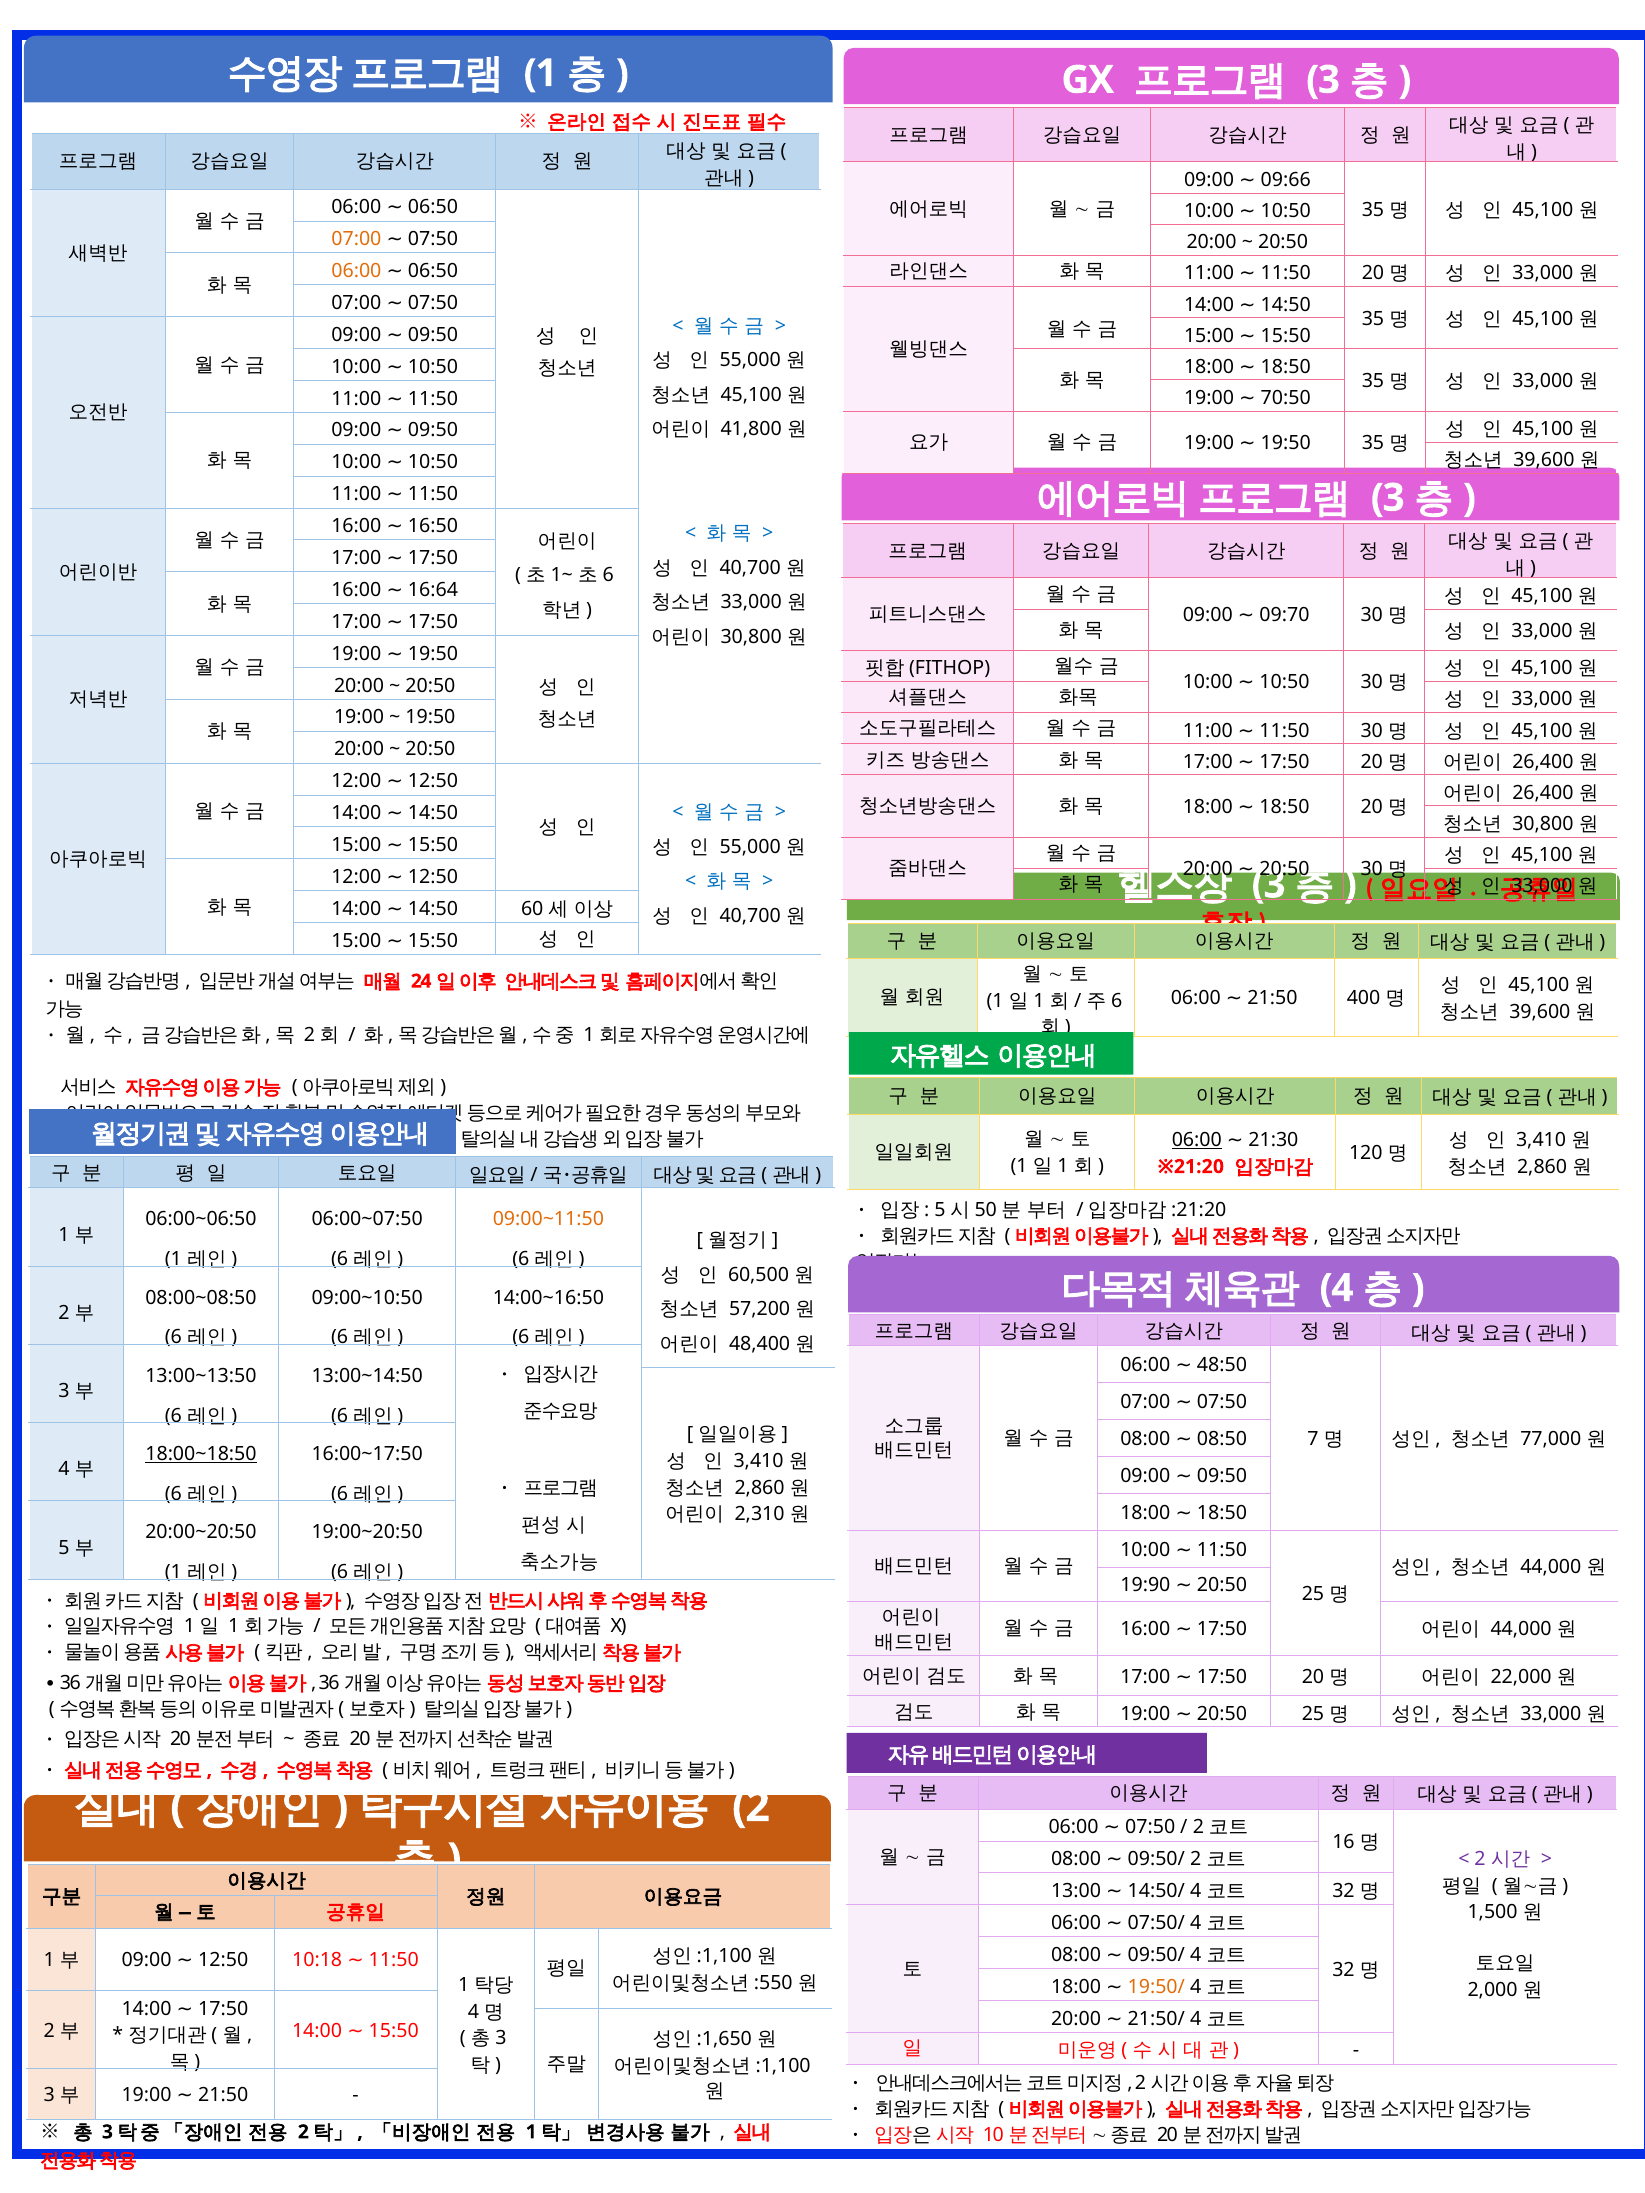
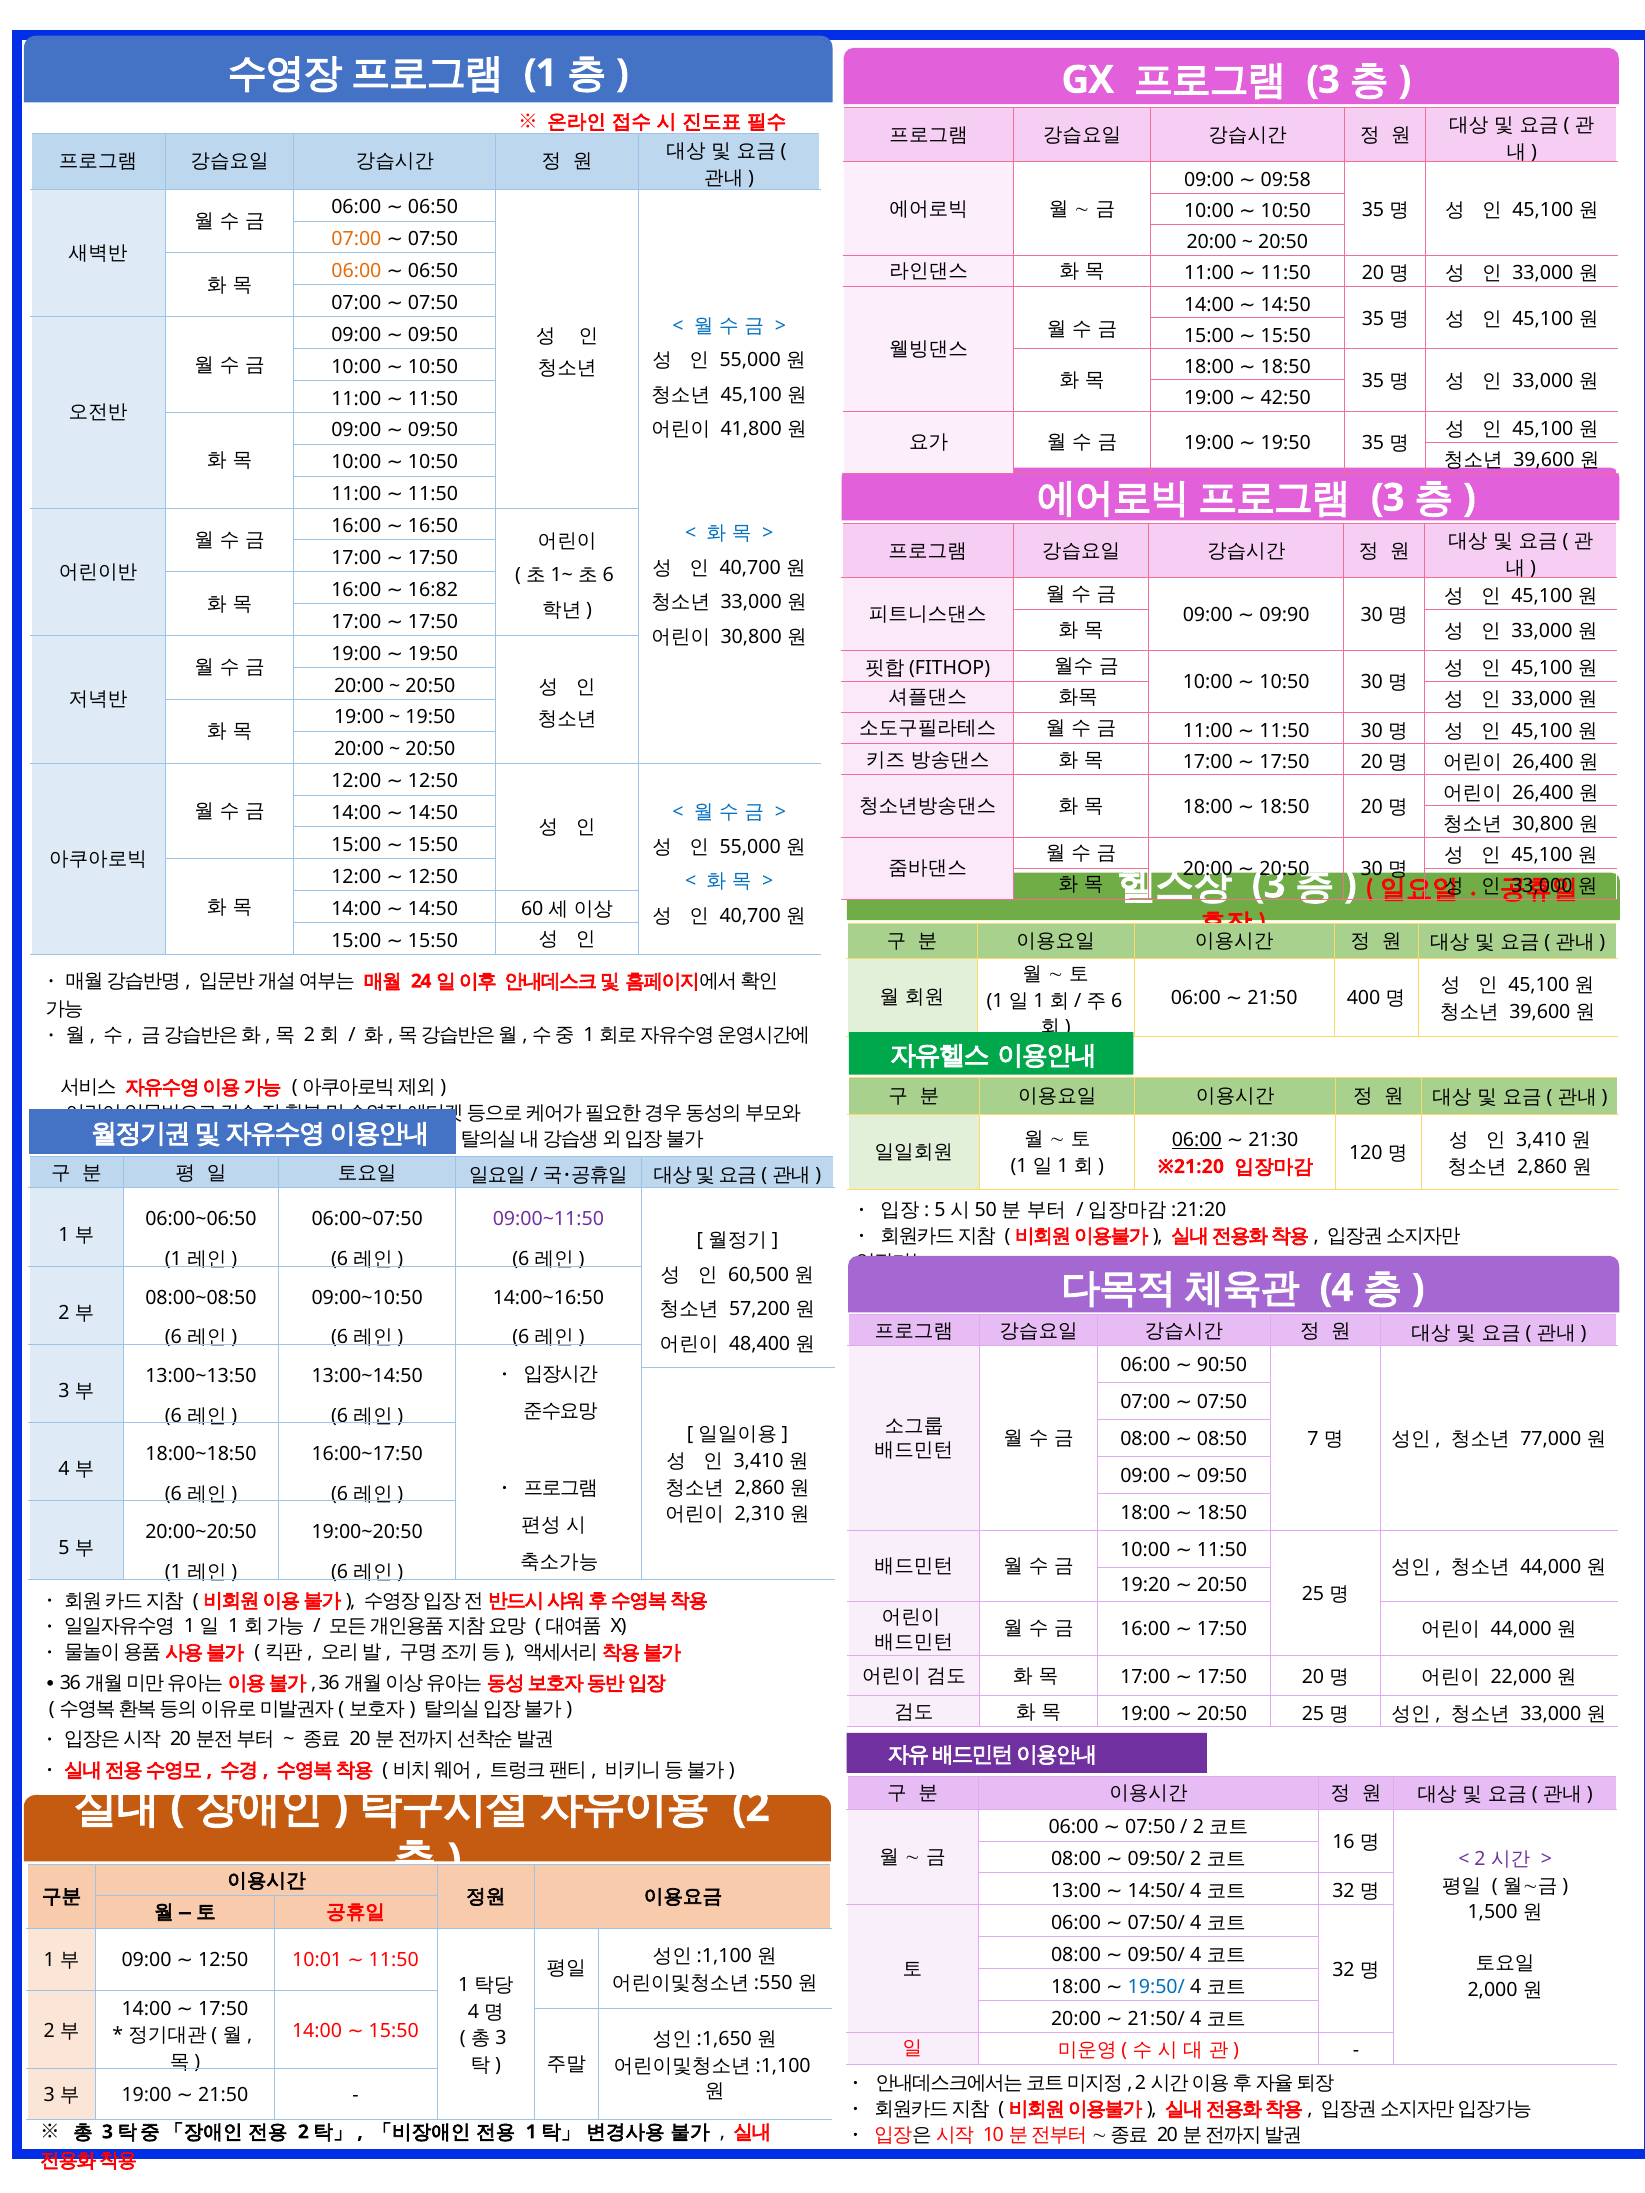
09:66: 09:66 -> 09:58
70:50: 70:50 -> 42:50
16:64: 16:64 -> 16:82
09:70: 09:70 -> 09:90
09:00~11:50 colour: orange -> purple
48:50: 48:50 -> 90:50
18:00~18:50 underline: present -> none
19:90: 19:90 -> 19:20
10:18: 10:18 -> 10:01
19:50/ colour: orange -> blue
